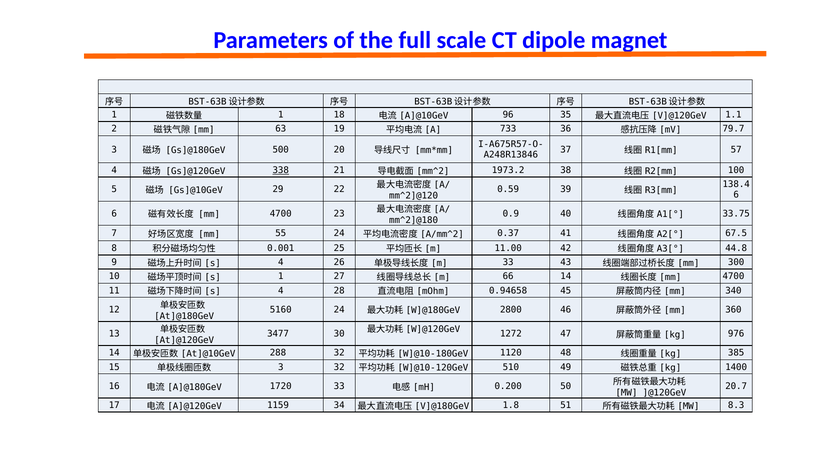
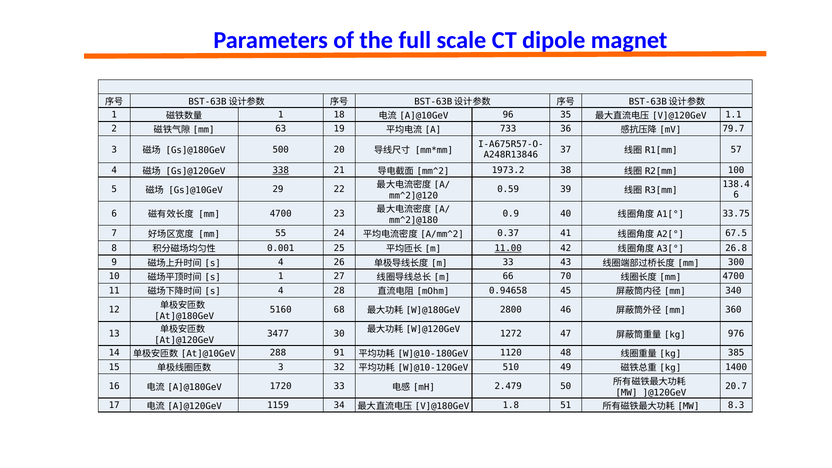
11.00 underline: none -> present
44.8: 44.8 -> 26.8
66 14: 14 -> 70
5160 24: 24 -> 68
288 32: 32 -> 91
0.200: 0.200 -> 2.479
